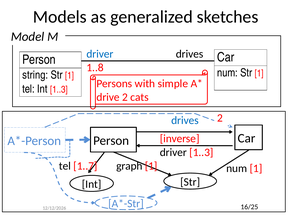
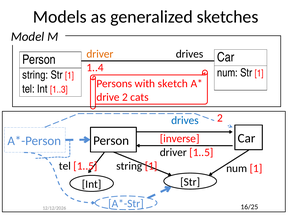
driver at (100, 54) colour: blue -> orange
1..8: 1..8 -> 1..4
simple: simple -> sketch
driver 1..3: 1..3 -> 1..5
tel 1..7: 1..7 -> 1..5
graph at (129, 166): graph -> string
